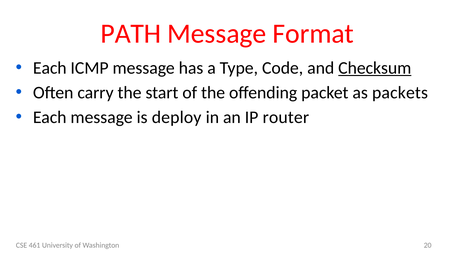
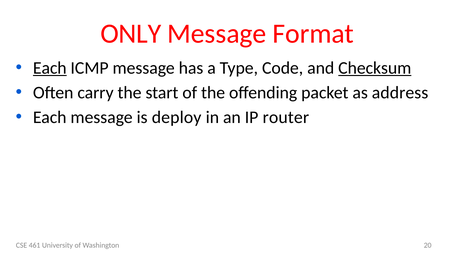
PATH: PATH -> ONLY
Each at (50, 68) underline: none -> present
packets: packets -> address
